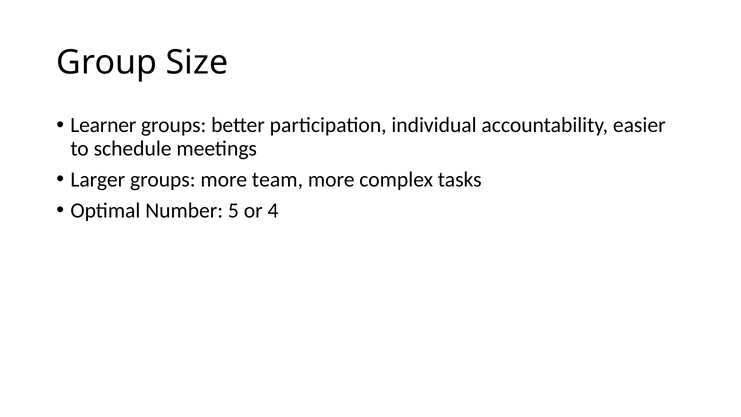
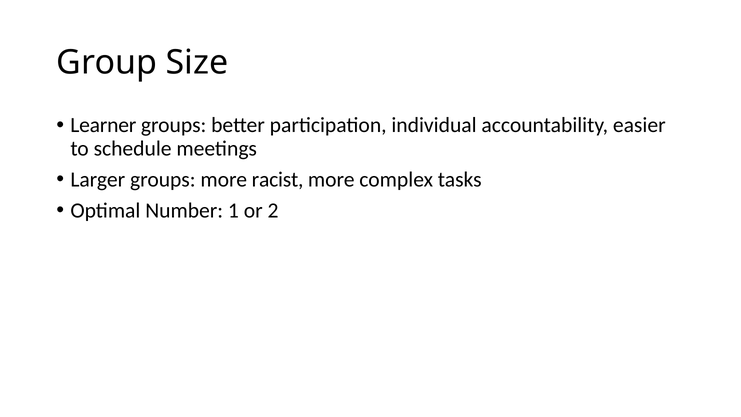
team: team -> racist
5: 5 -> 1
4: 4 -> 2
